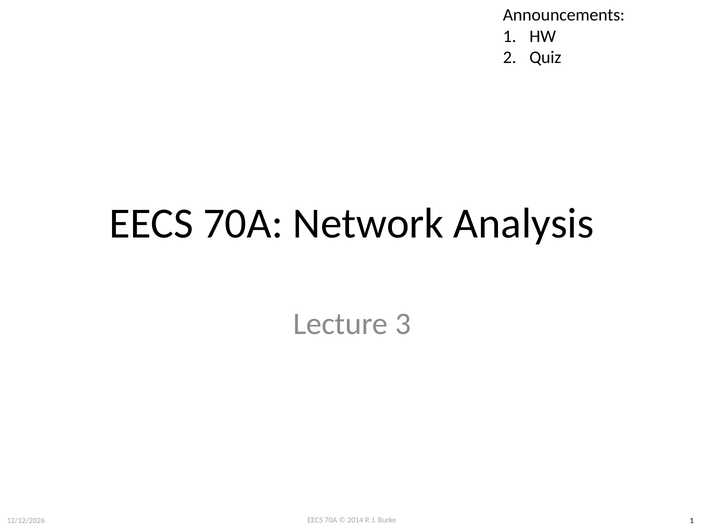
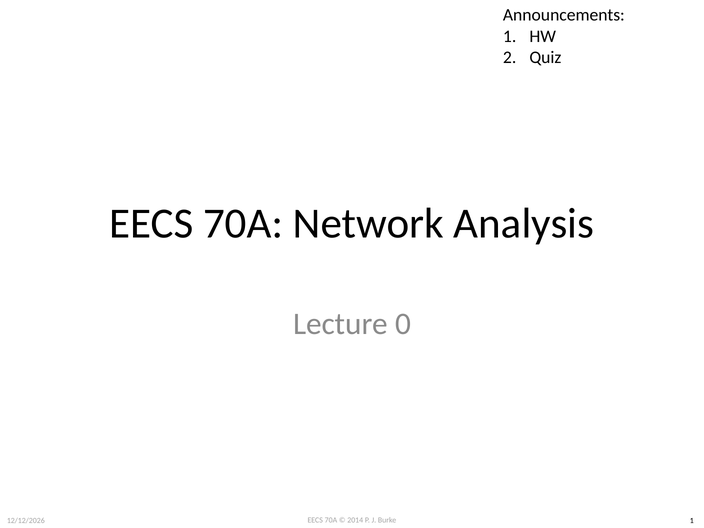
3: 3 -> 0
